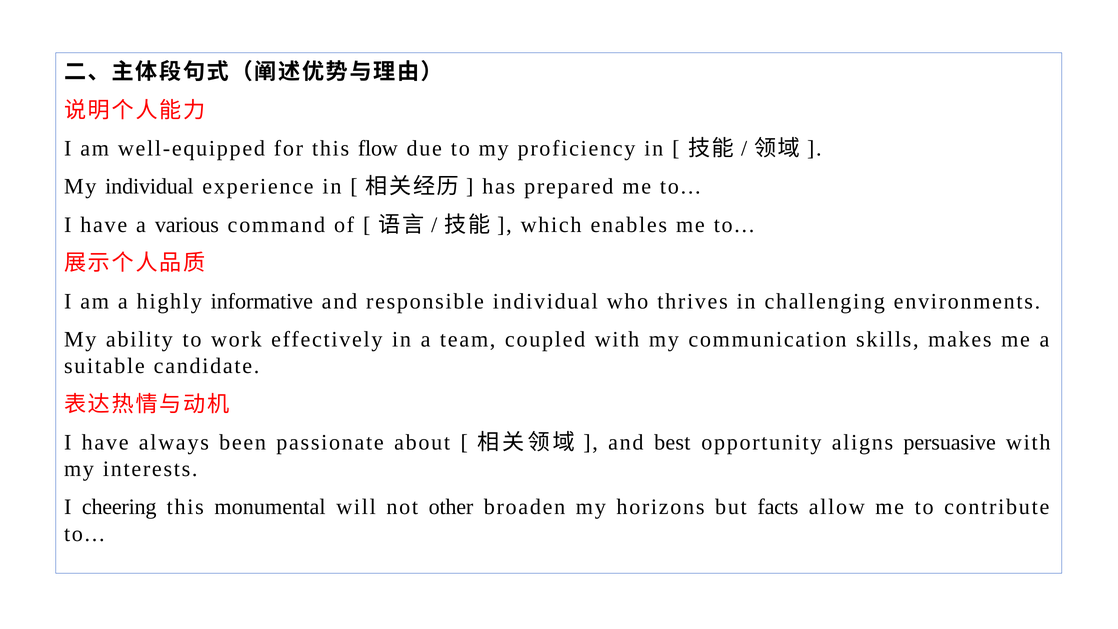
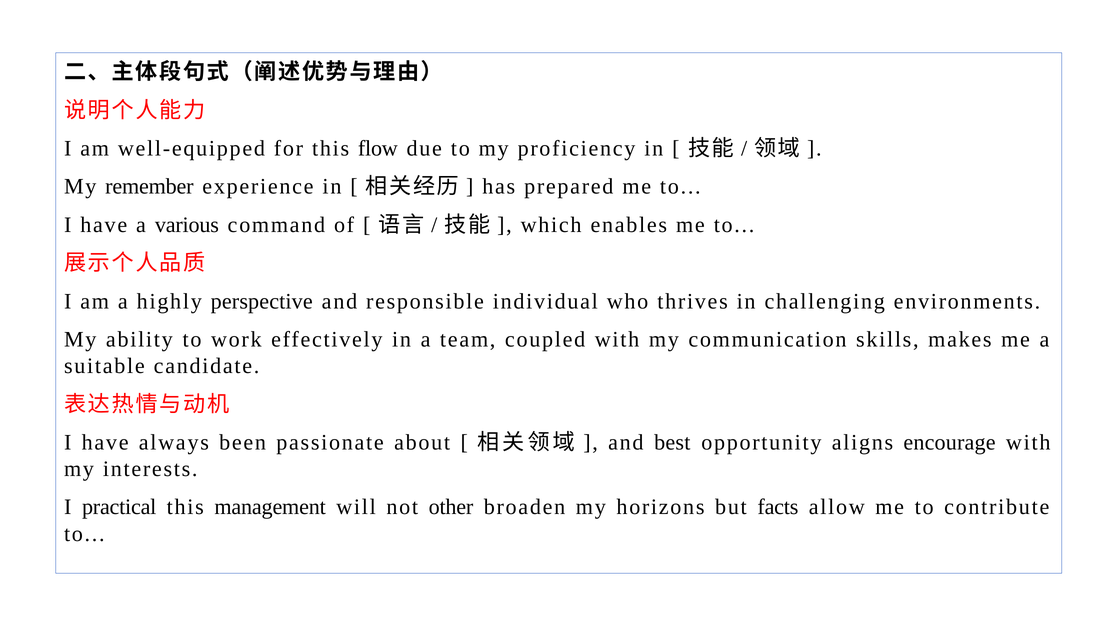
My individual: individual -> remember
informative: informative -> perspective
persuasive: persuasive -> encourage
cheering: cheering -> practical
monumental: monumental -> management
